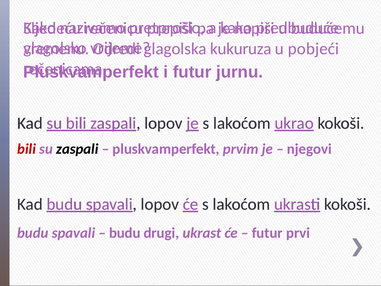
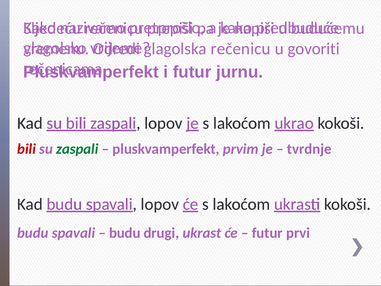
glagolska kukuruza: kukuruza -> rečenicu
pobjeći: pobjeći -> govoriti
zaspali at (77, 149) colour: black -> green
njegovi: njegovi -> tvrdnje
